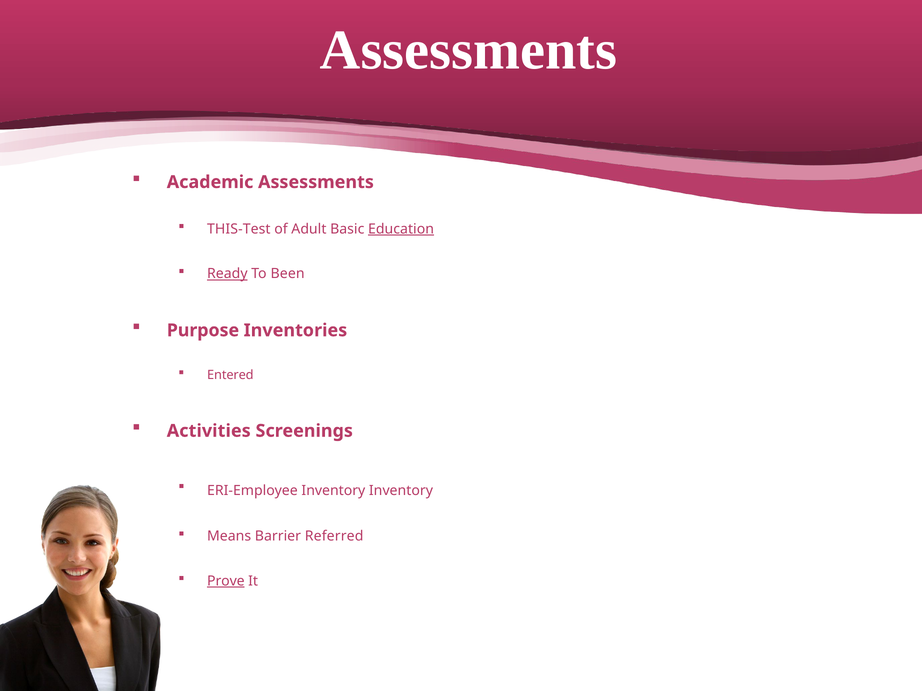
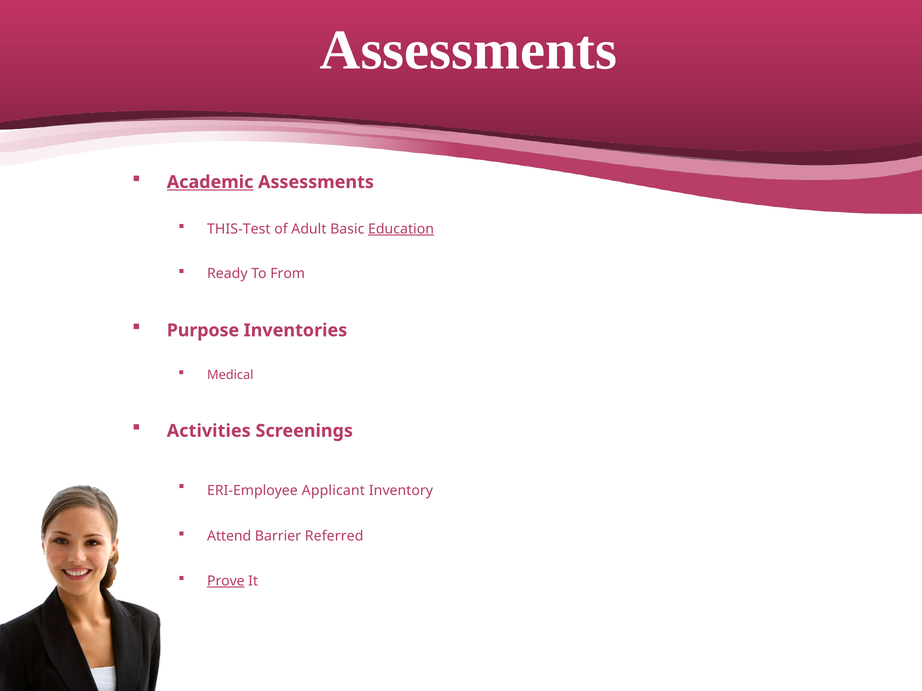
Academic underline: none -> present
Ready underline: present -> none
Been: Been -> From
Entered: Entered -> Medical
ERI-Employee Inventory: Inventory -> Applicant
Means: Means -> Attend
